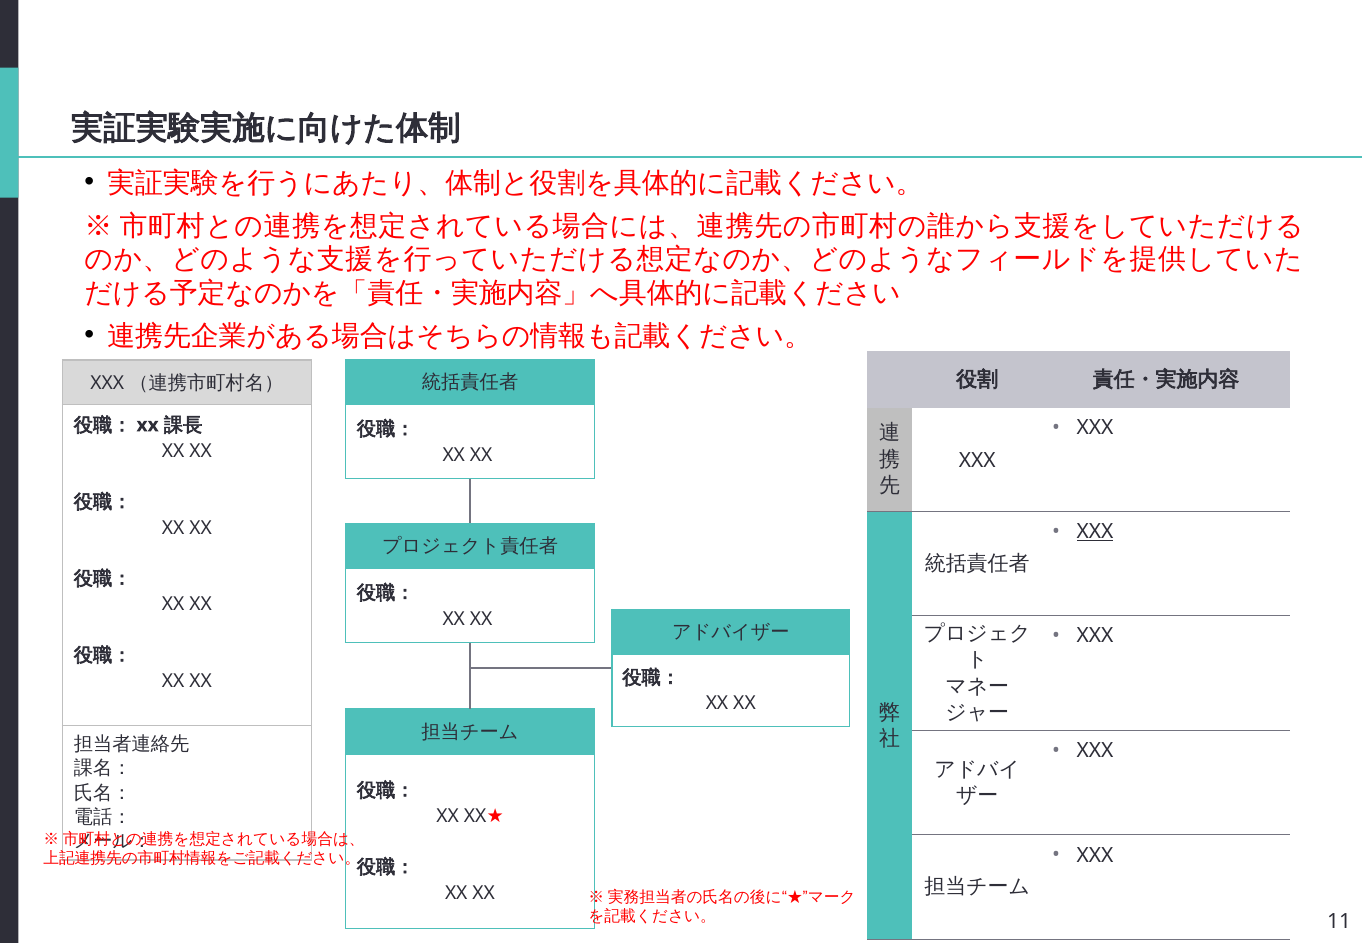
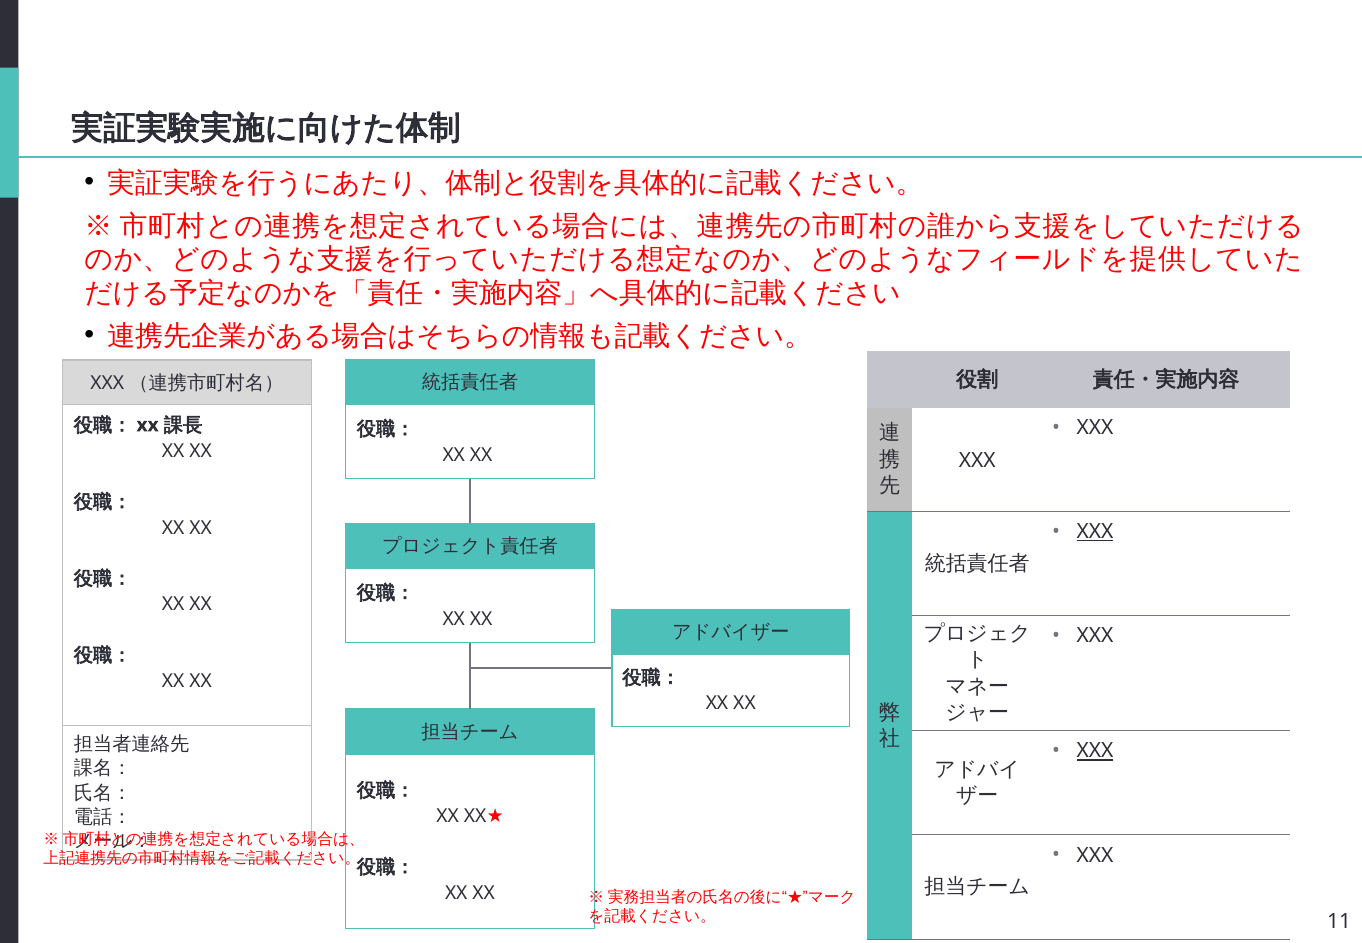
XXX at (1095, 751) underline: none -> present
